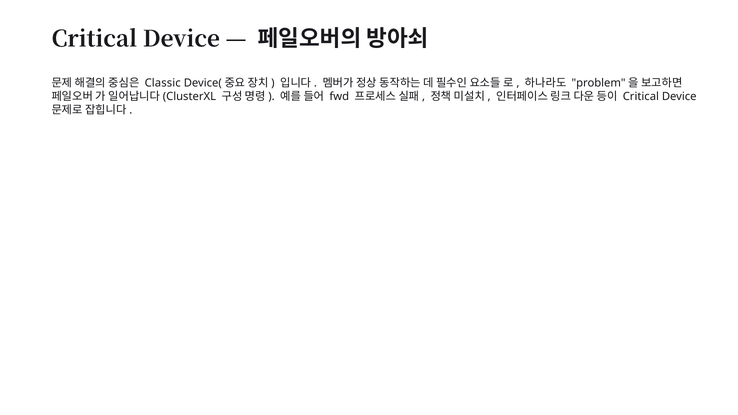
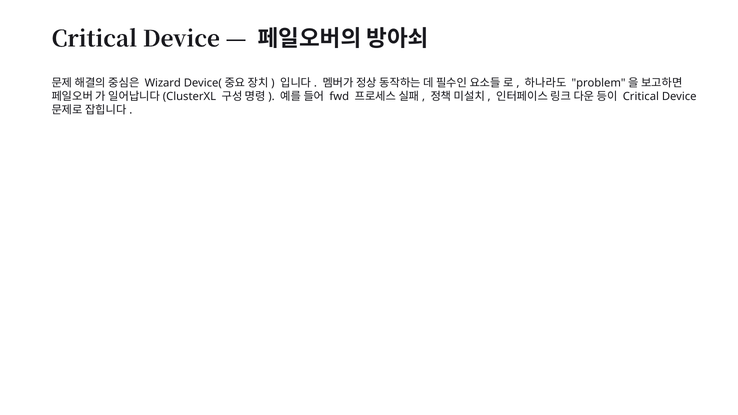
Classic: Classic -> Wizard
